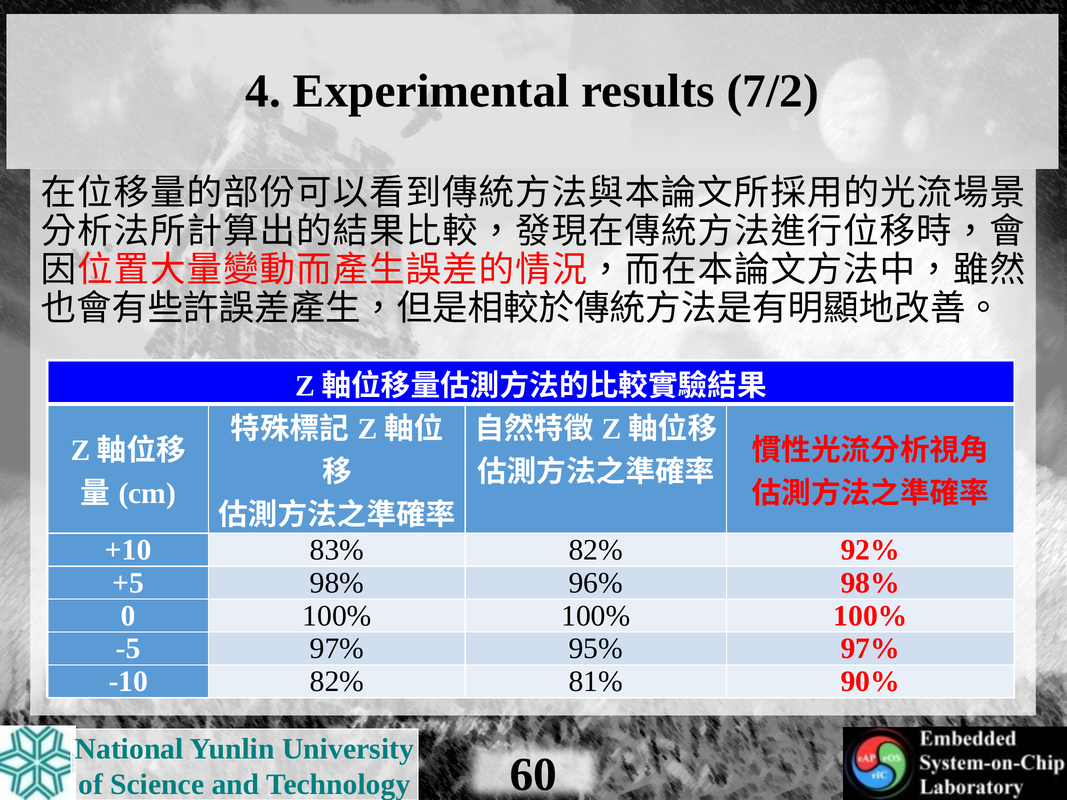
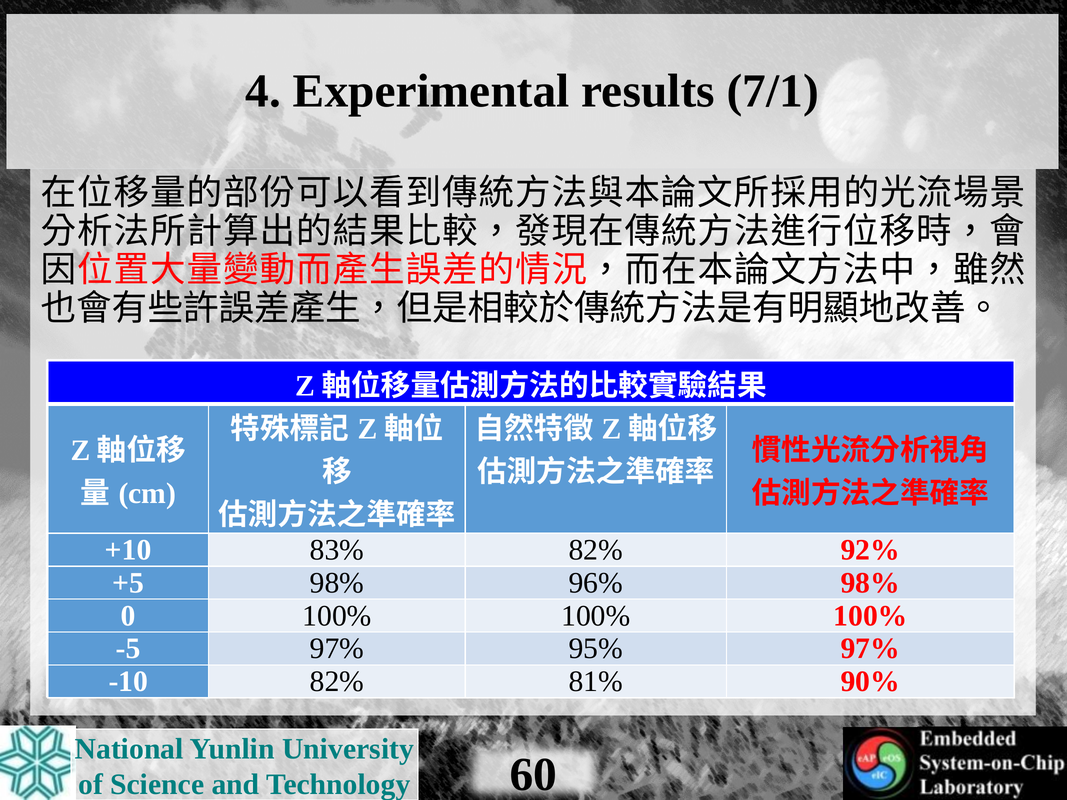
7/2: 7/2 -> 7/1
